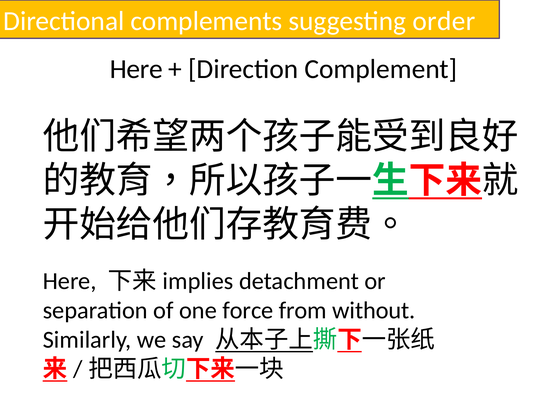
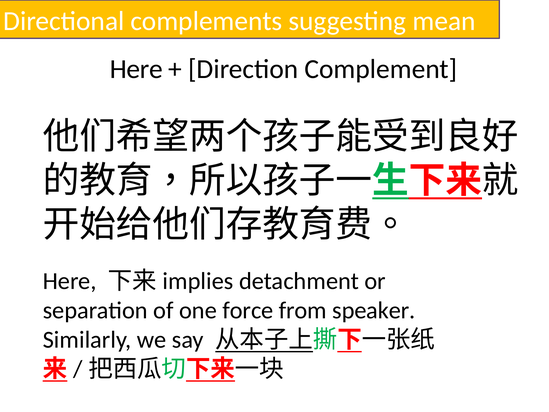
order: order -> mean
without: without -> speaker
